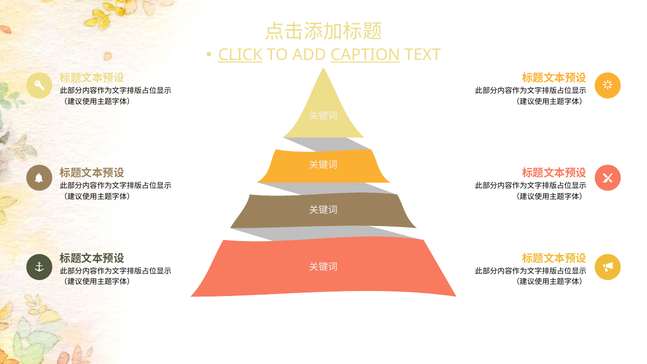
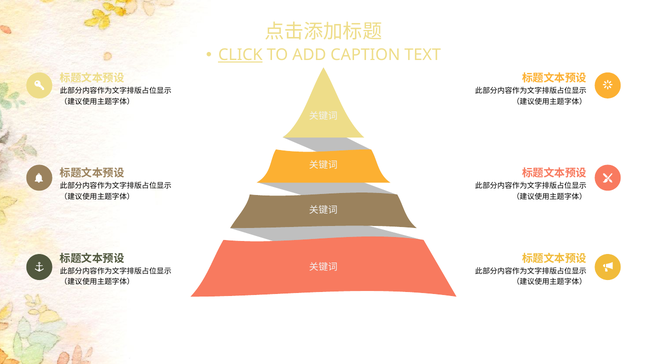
CAPTION underline: present -> none
